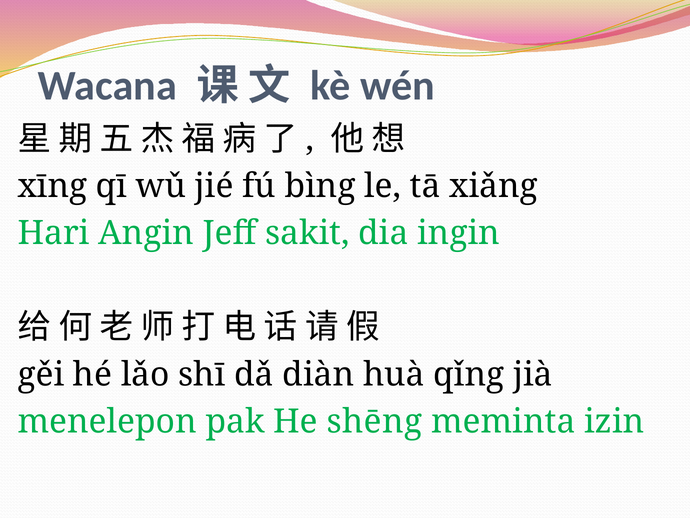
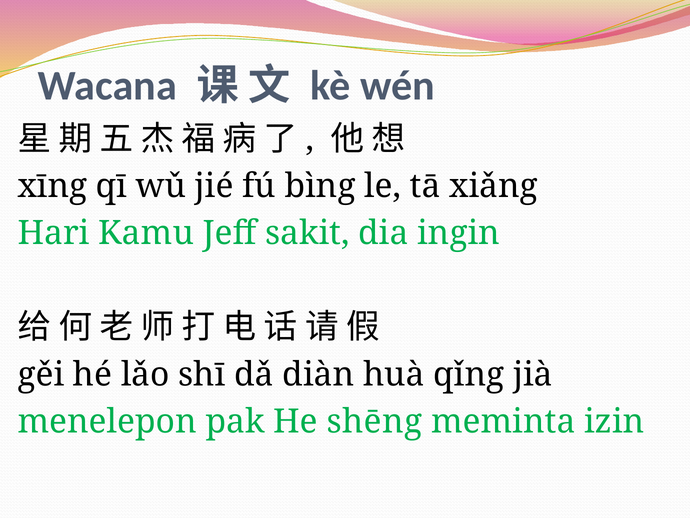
Angin: Angin -> Kamu
